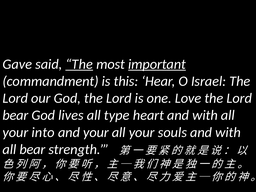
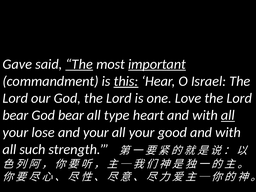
this underline: none -> present
God lives: lives -> bear
all at (228, 115) underline: none -> present
into: into -> lose
souls: souls -> good
all bear: bear -> such
